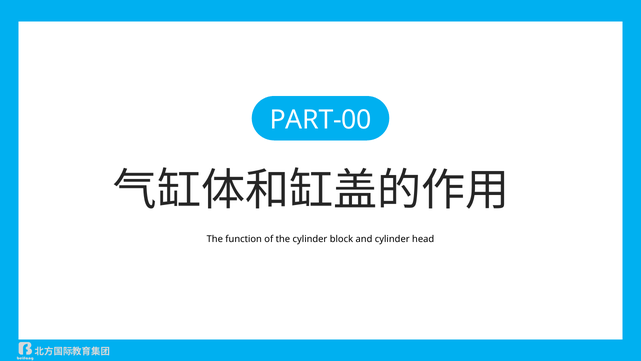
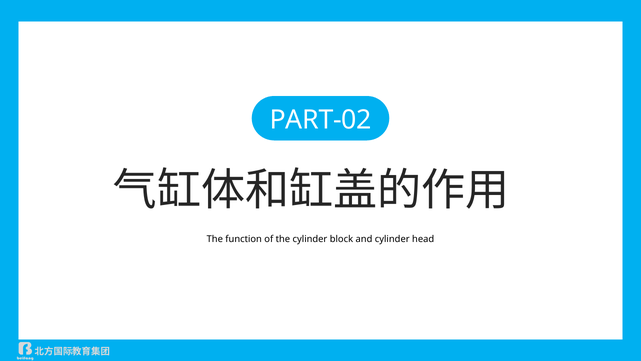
PART-00: PART-00 -> PART-02
